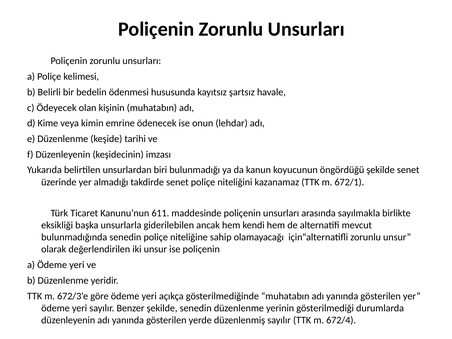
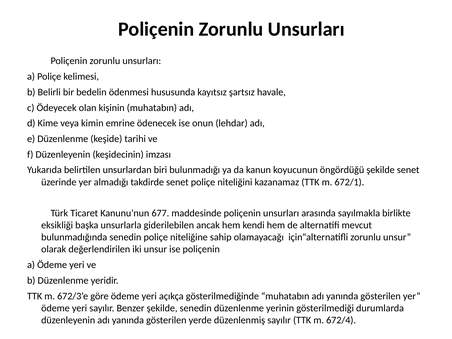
611: 611 -> 677
